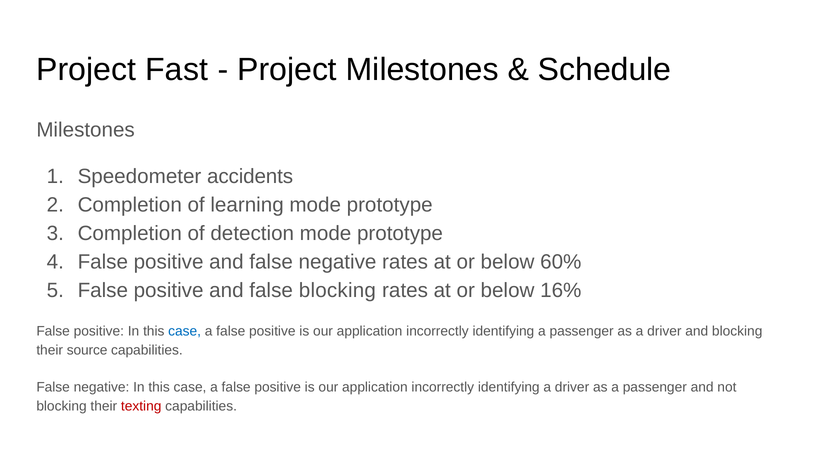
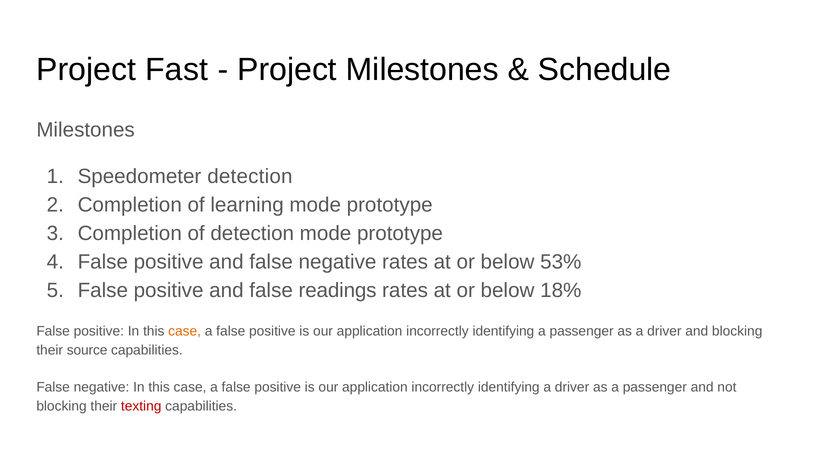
Speedometer accidents: accidents -> detection
60%: 60% -> 53%
false blocking: blocking -> readings
16%: 16% -> 18%
case at (185, 331) colour: blue -> orange
